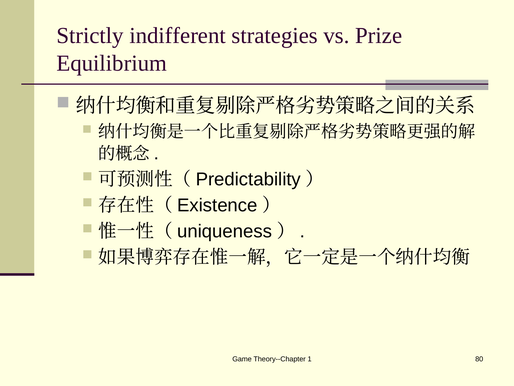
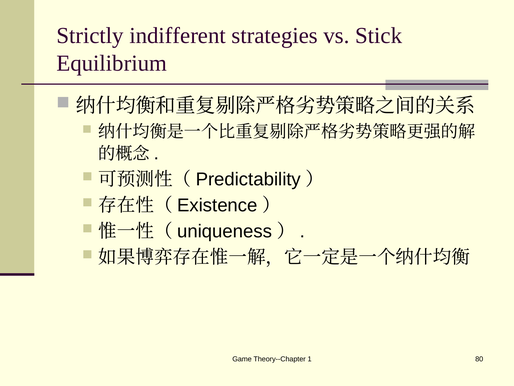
Prize: Prize -> Stick
